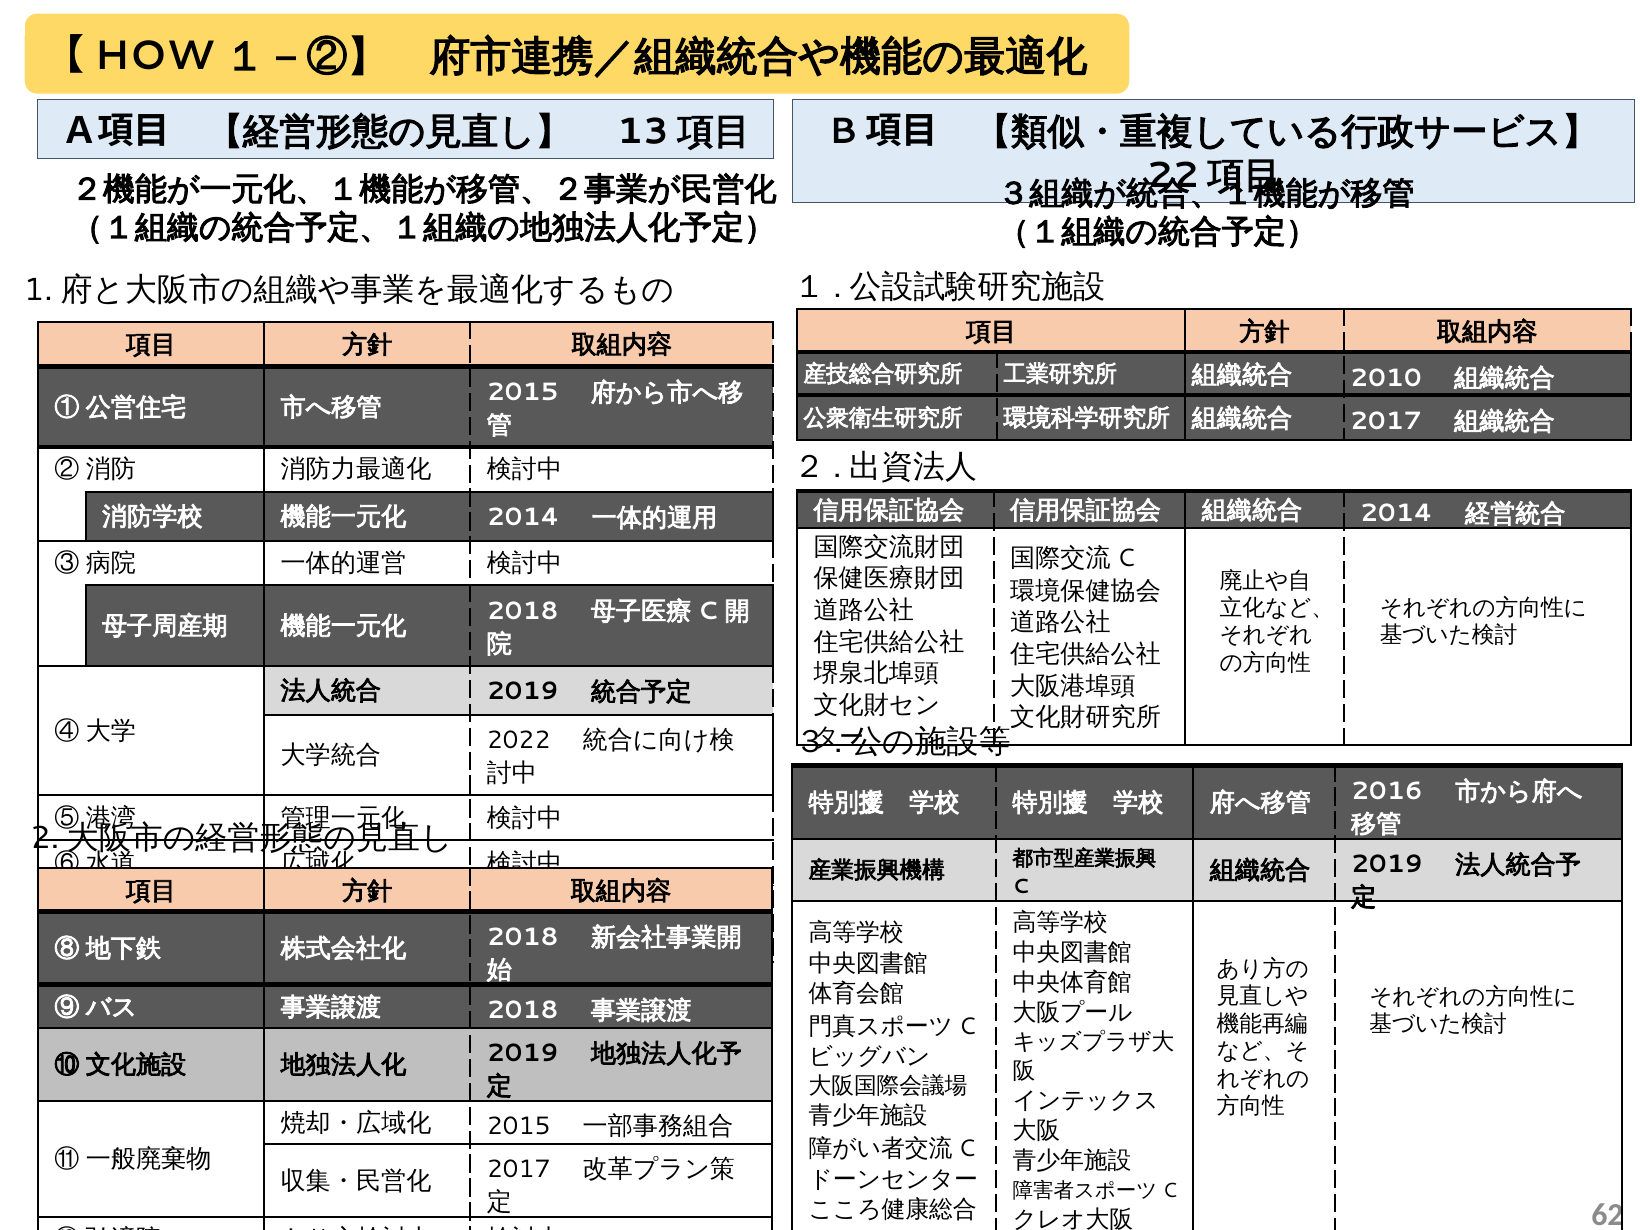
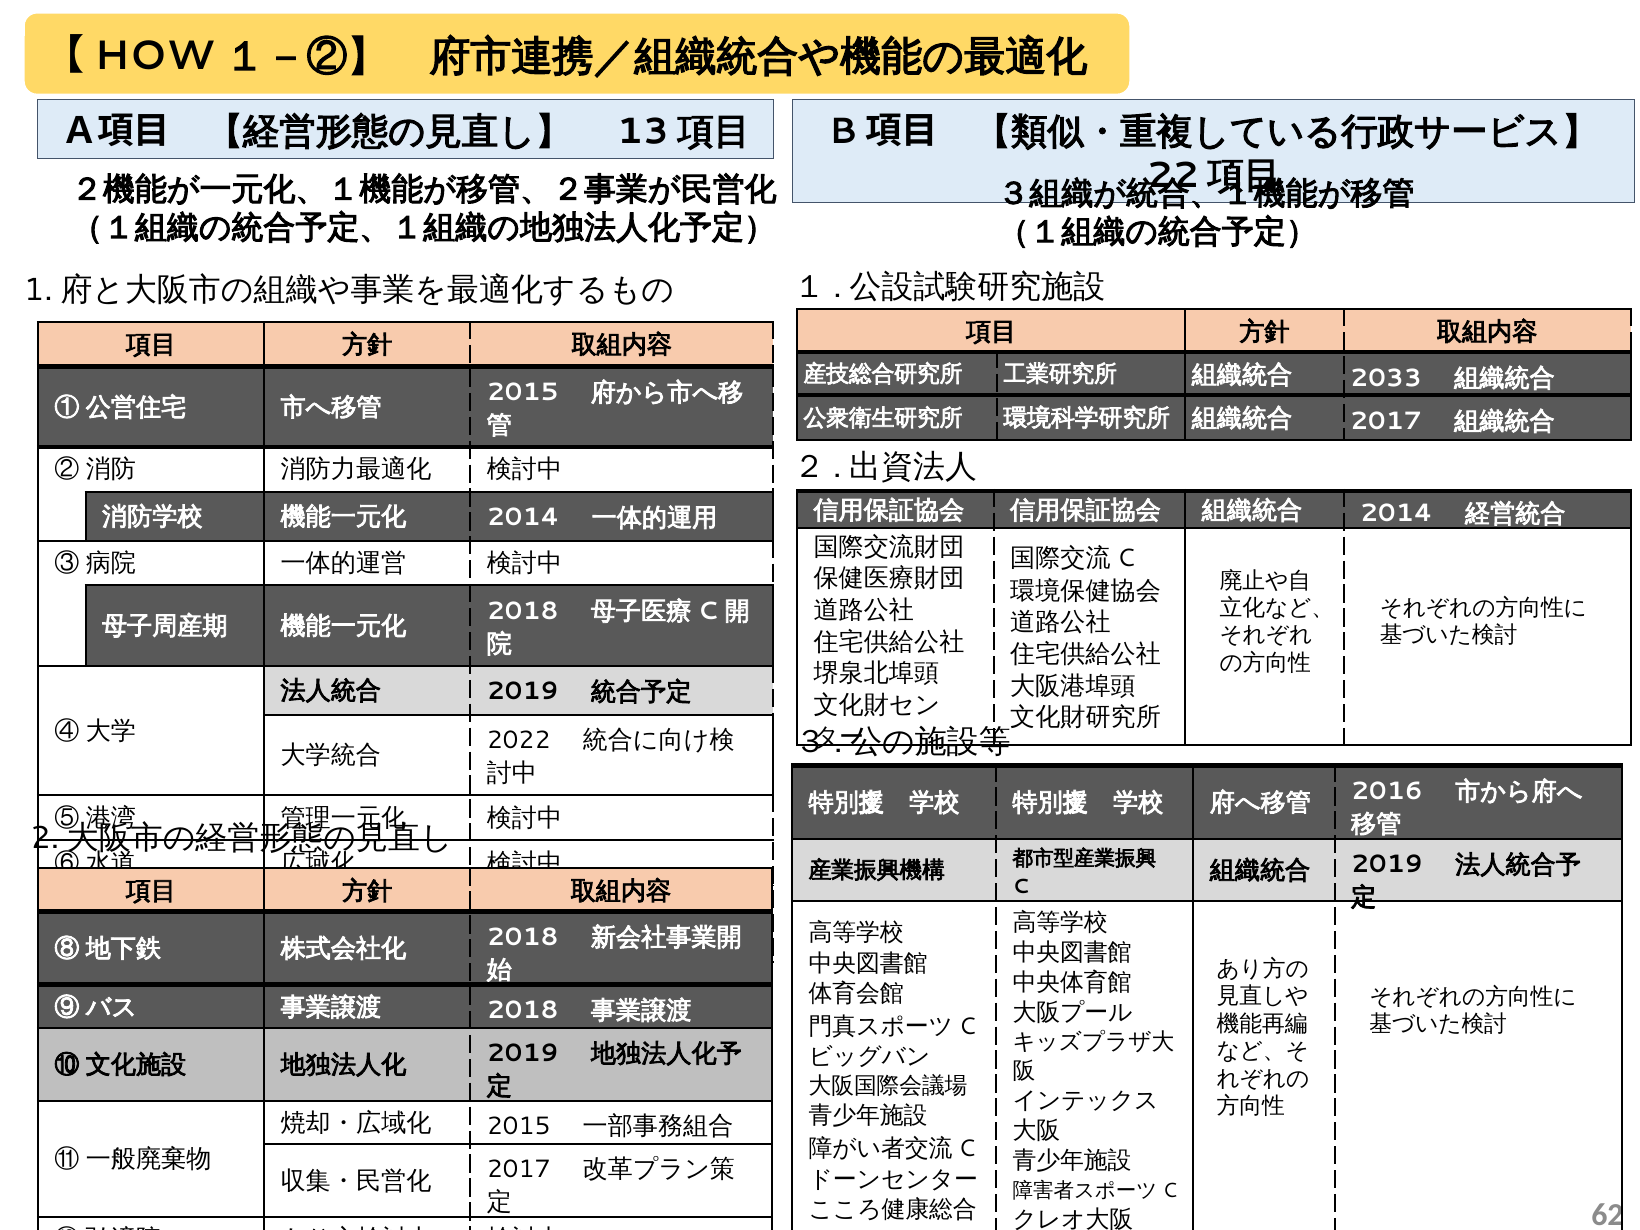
2010: 2010 -> 2033
